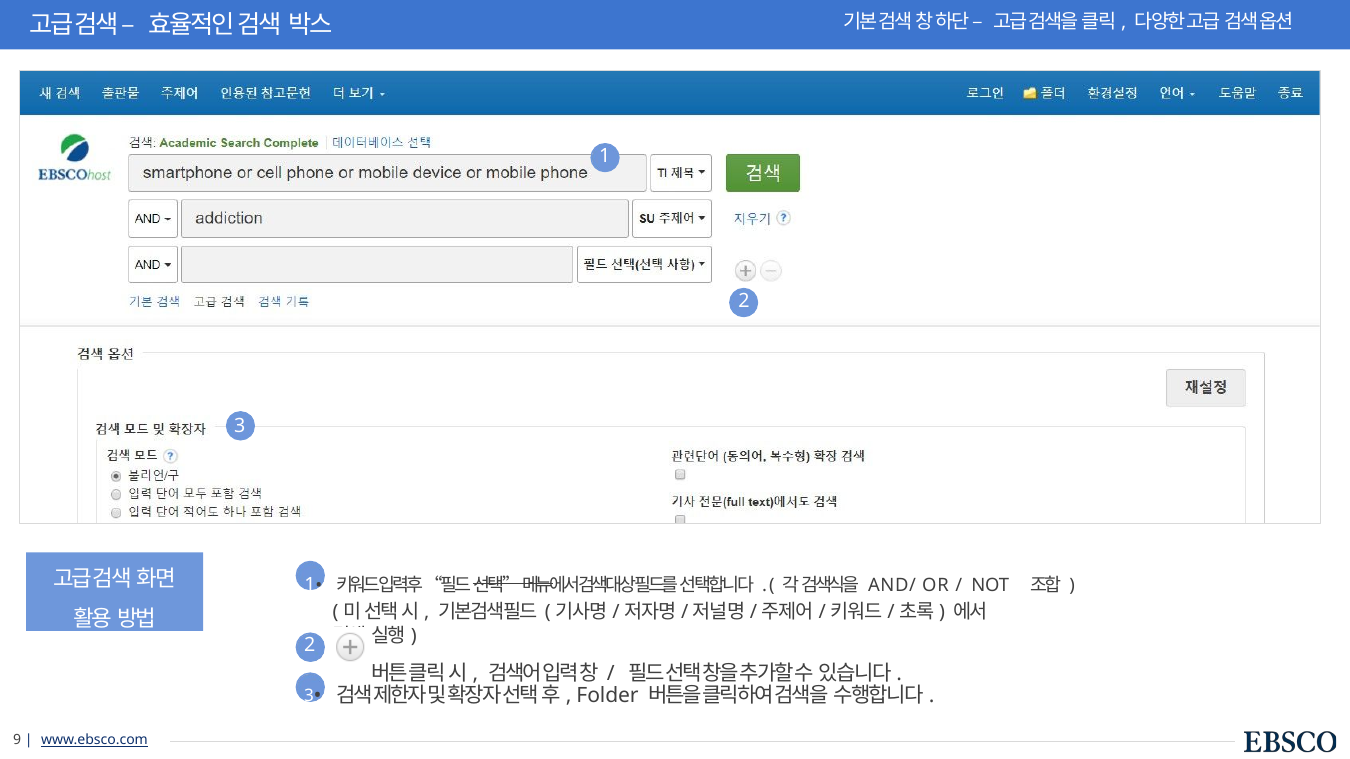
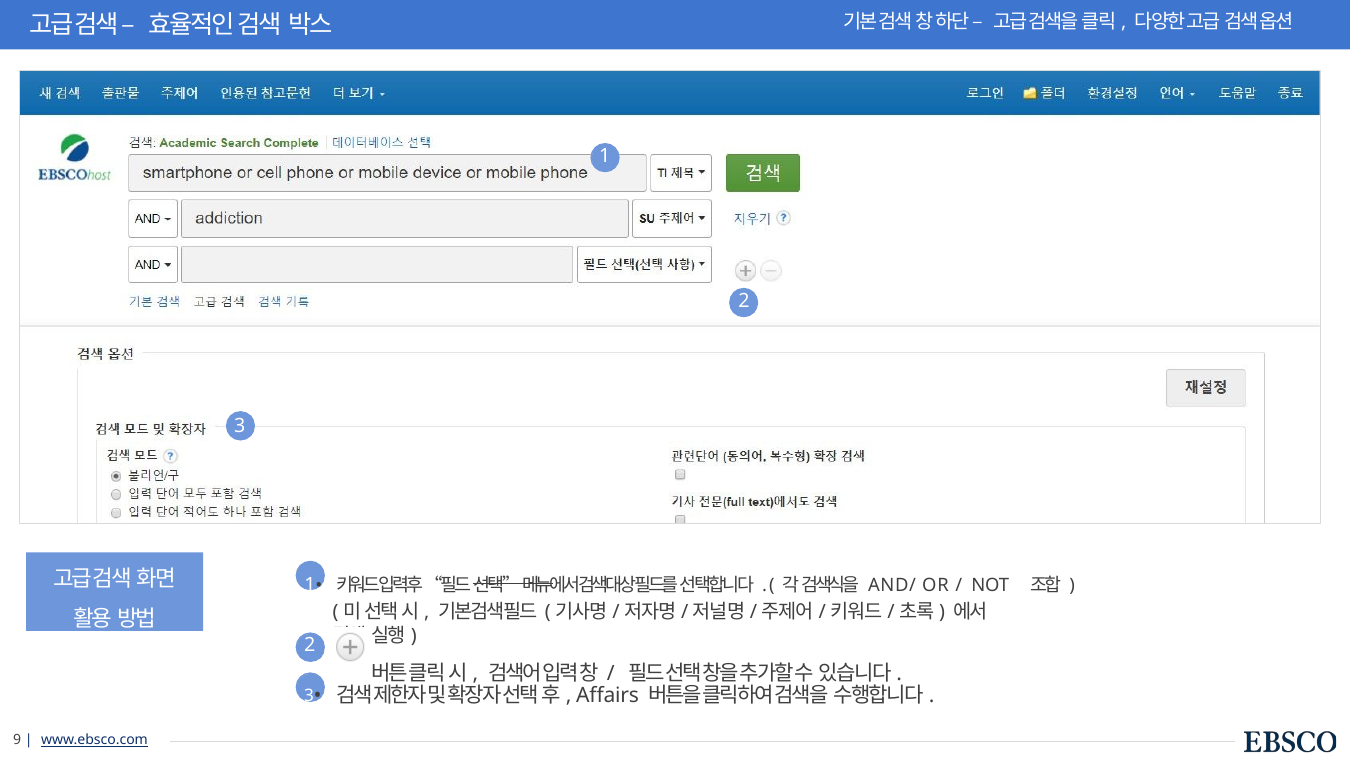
Folder: Folder -> Affairs
